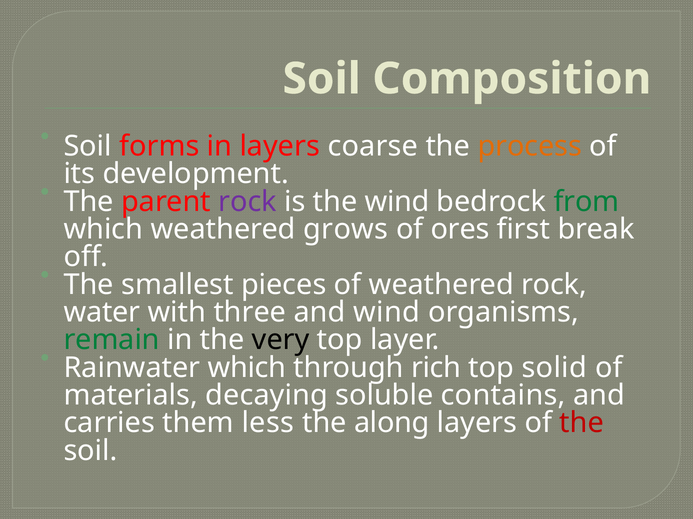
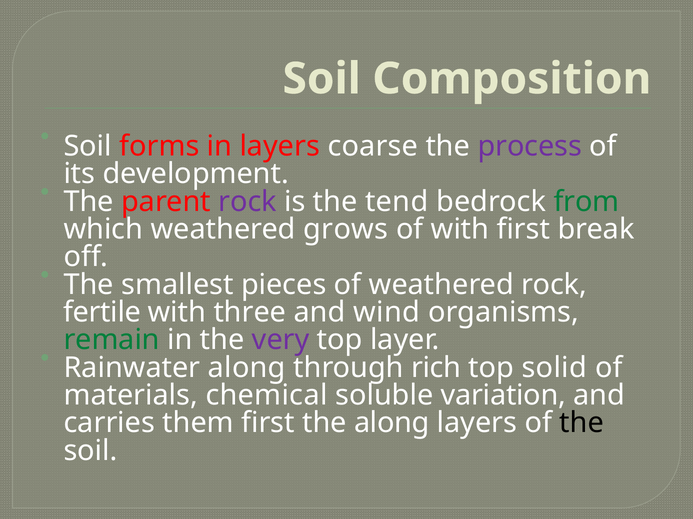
process colour: orange -> purple
the wind: wind -> tend
of ores: ores -> with
water: water -> fertile
very colour: black -> purple
Rainwater which: which -> along
decaying: decaying -> chemical
contains: contains -> variation
them less: less -> first
the at (582, 424) colour: red -> black
